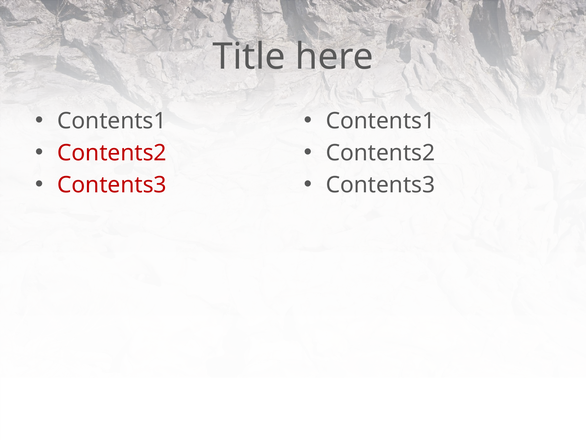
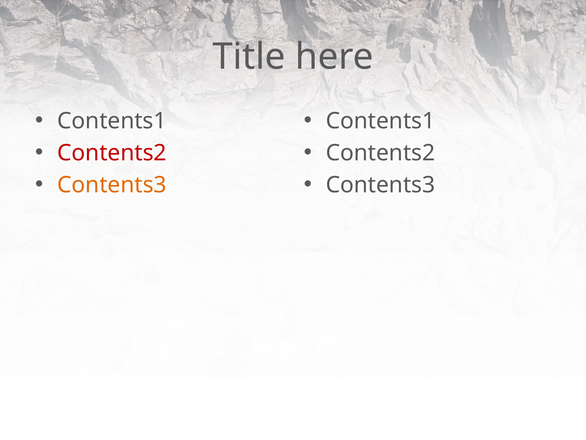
Contents3 at (112, 185) colour: red -> orange
